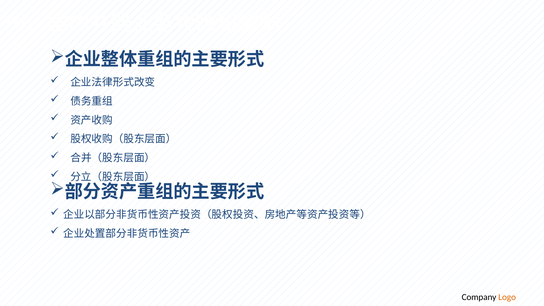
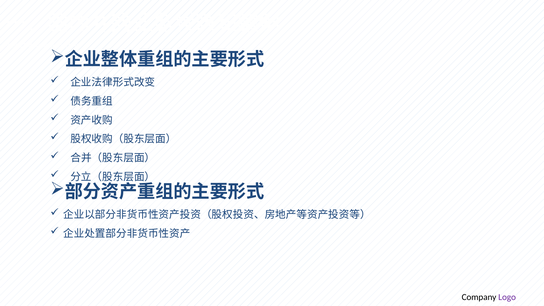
Logo colour: orange -> purple
